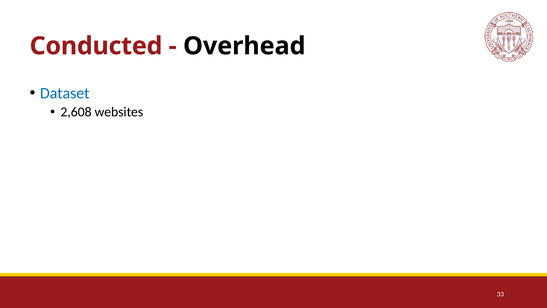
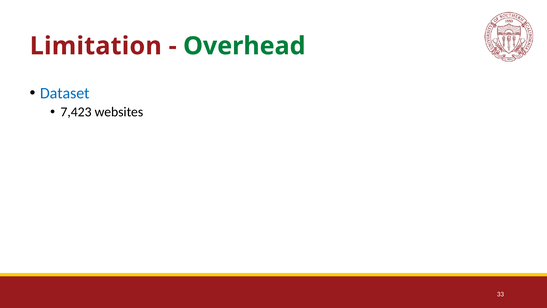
Conducted: Conducted -> Limitation
Overhead colour: black -> green
2,608: 2,608 -> 7,423
